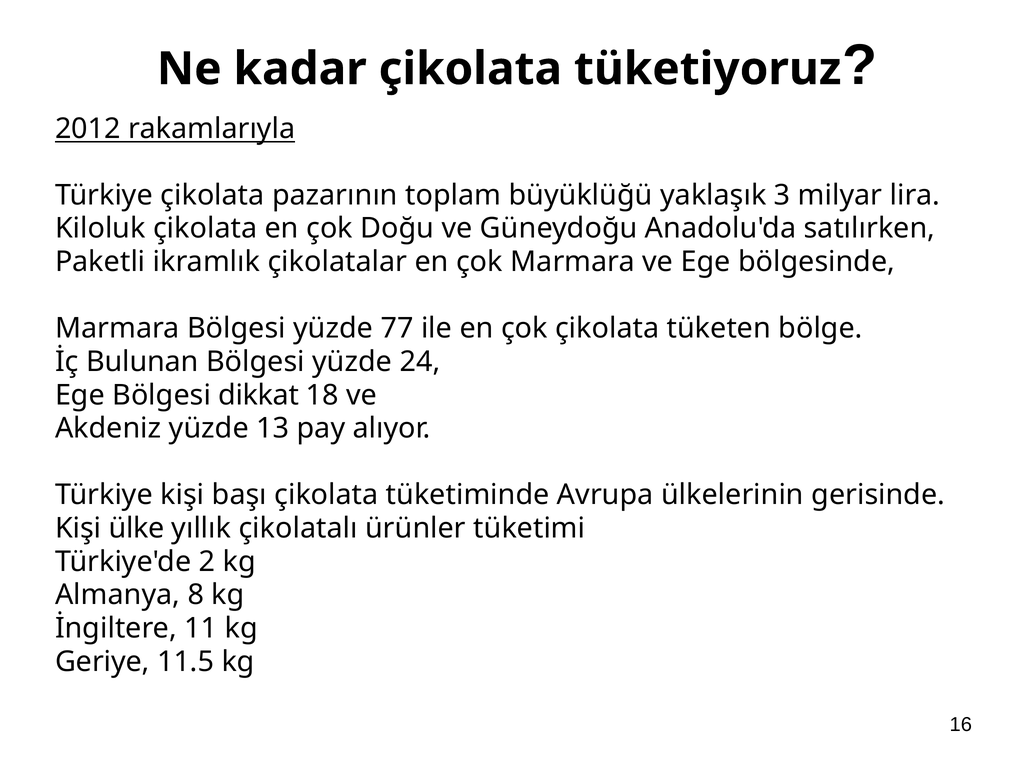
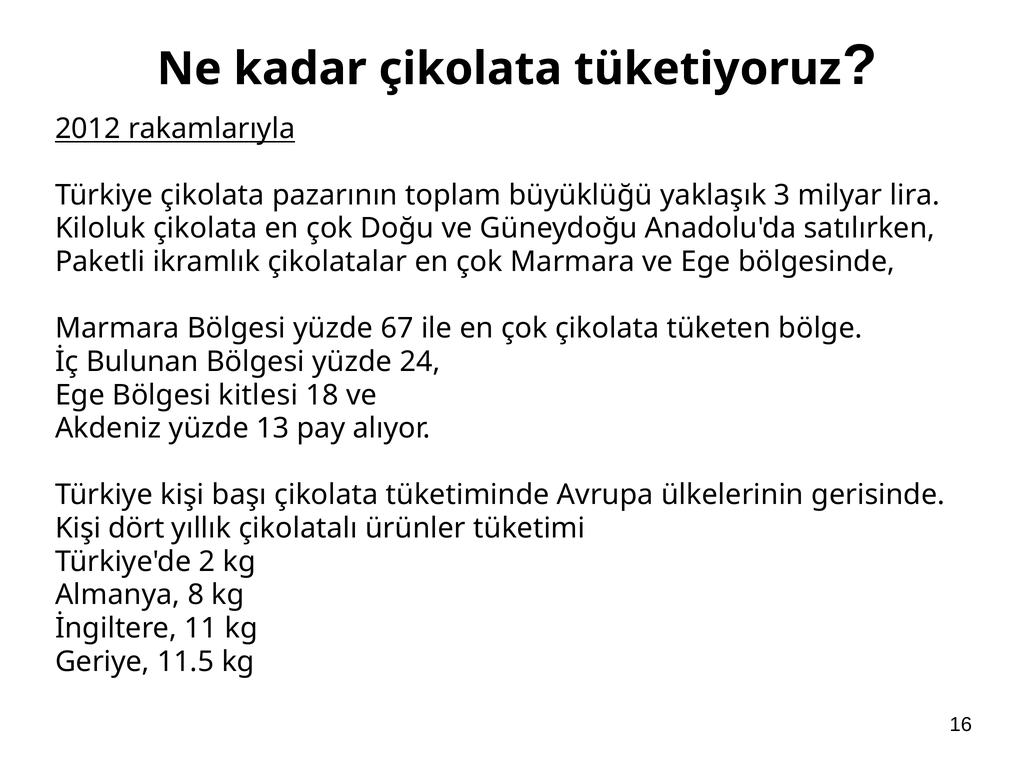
77: 77 -> 67
dikkat: dikkat -> kitlesi
ülke: ülke -> dört
